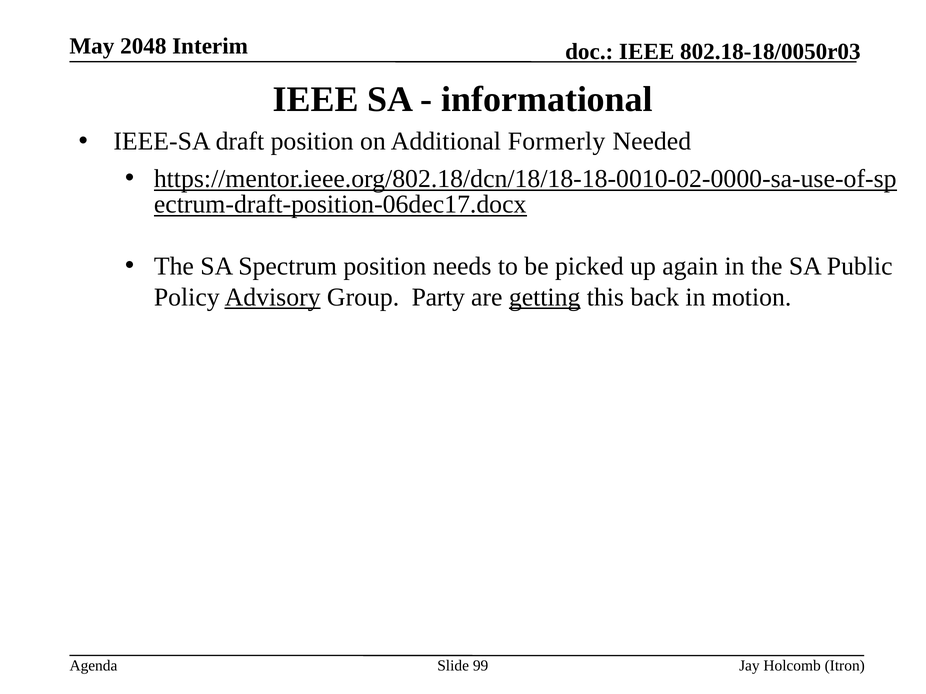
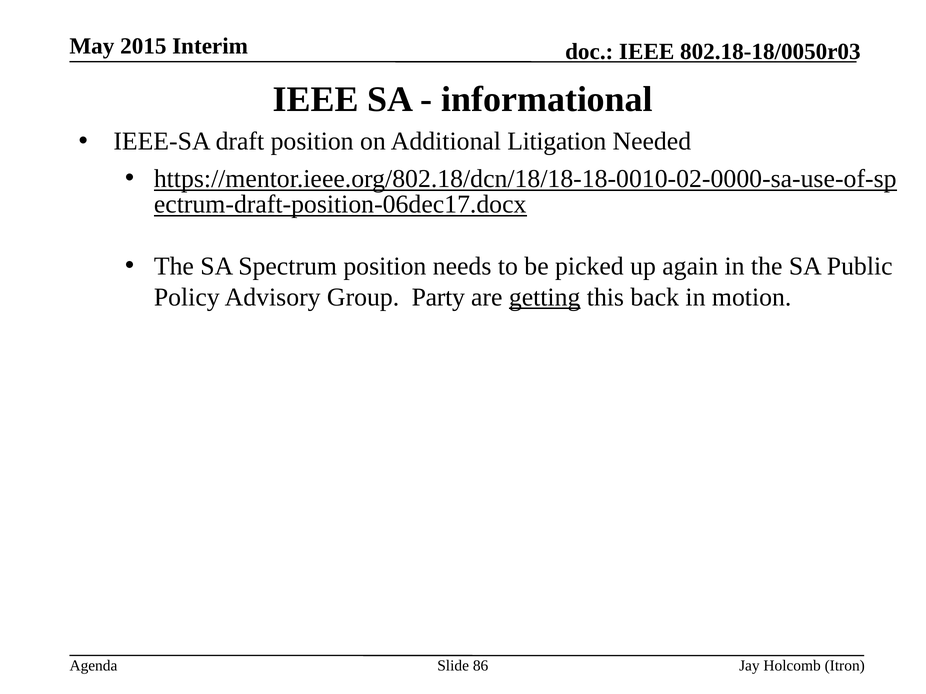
2048: 2048 -> 2015
Formerly: Formerly -> Litigation
Advisory underline: present -> none
99: 99 -> 86
